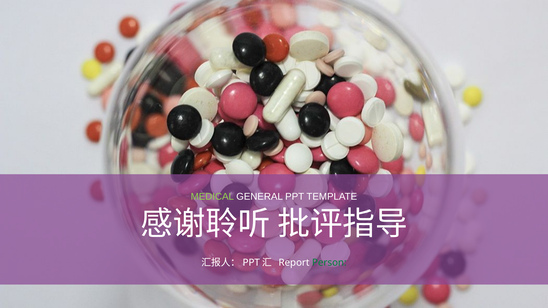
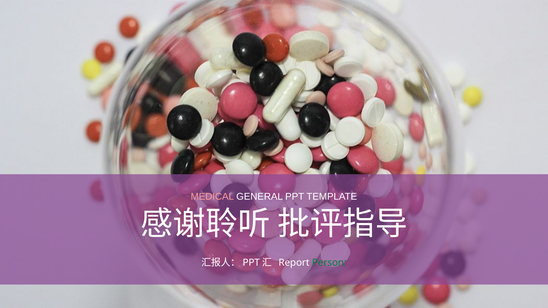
MEDICAL colour: light green -> pink
